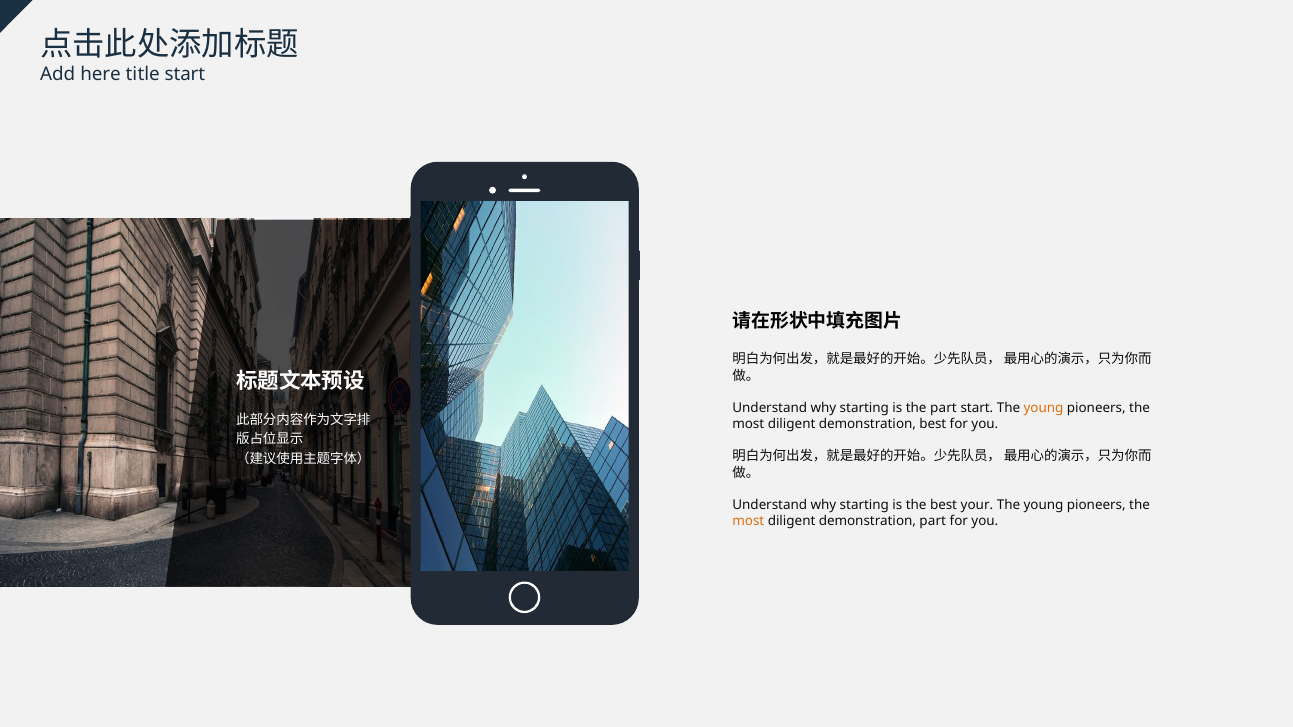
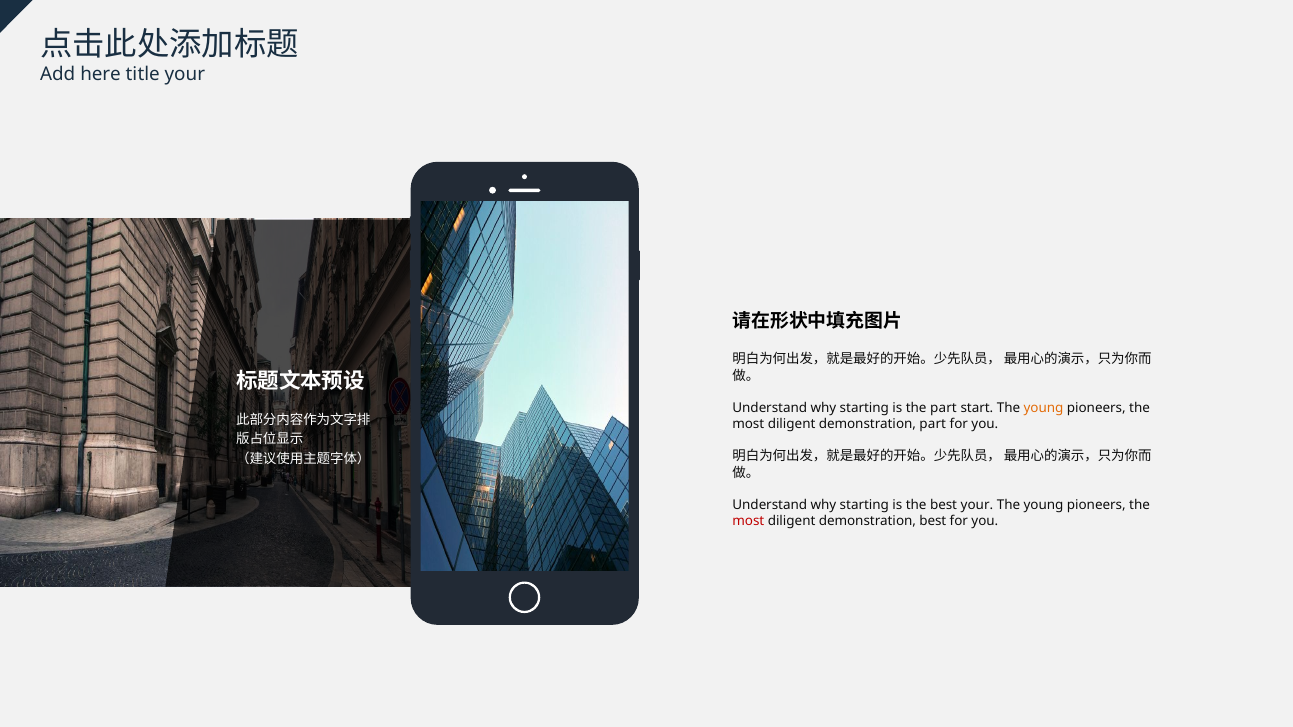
title start: start -> your
demonstration best: best -> part
most at (748, 521) colour: orange -> red
demonstration part: part -> best
